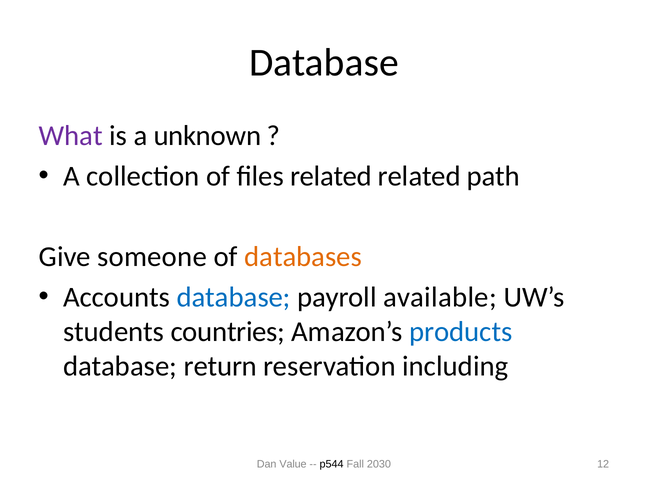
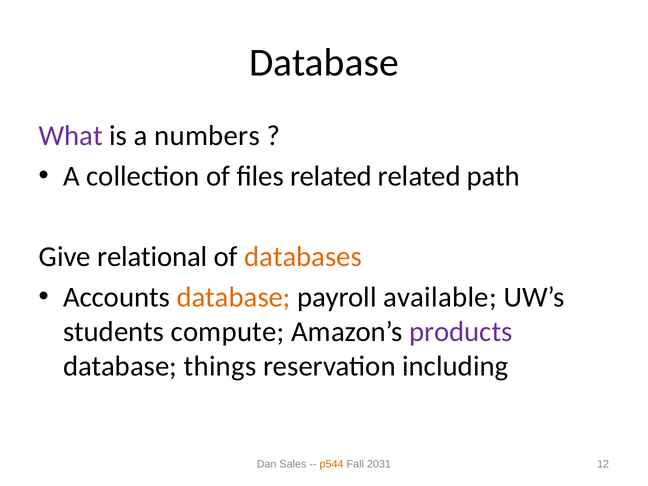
unknown: unknown -> numbers
someone: someone -> relational
database at (234, 297) colour: blue -> orange
countries: countries -> compute
products colour: blue -> purple
return: return -> things
Value: Value -> Sales
p544 colour: black -> orange
2030: 2030 -> 2031
